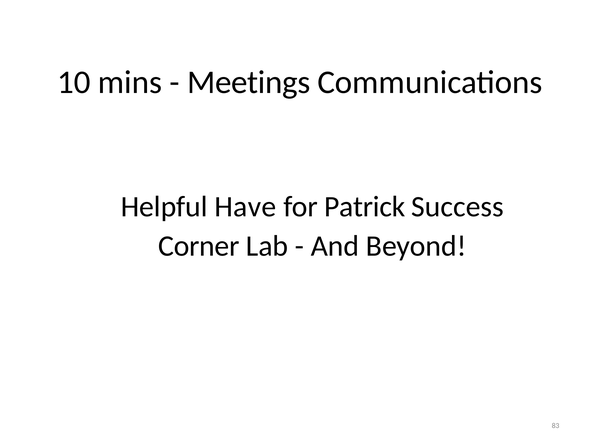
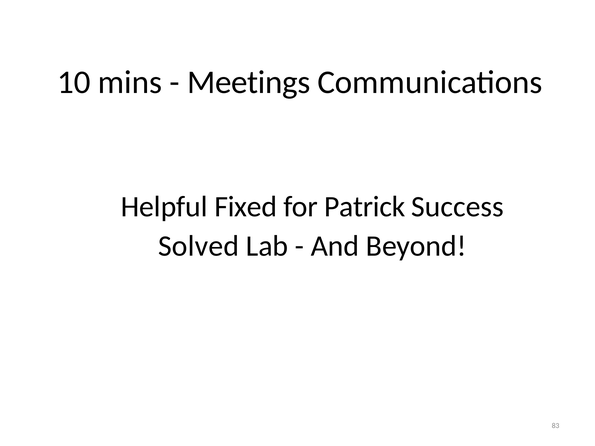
Have: Have -> Fixed
Corner: Corner -> Solved
